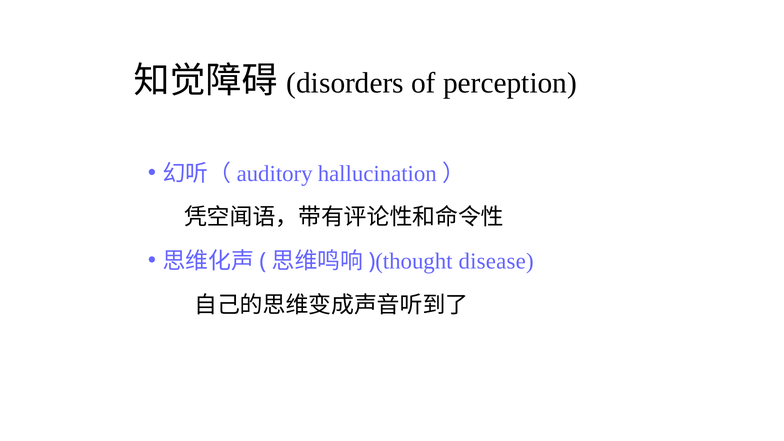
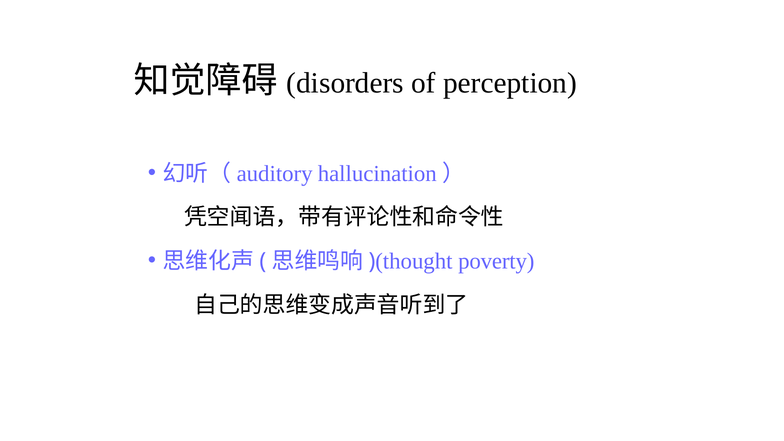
disease: disease -> poverty
